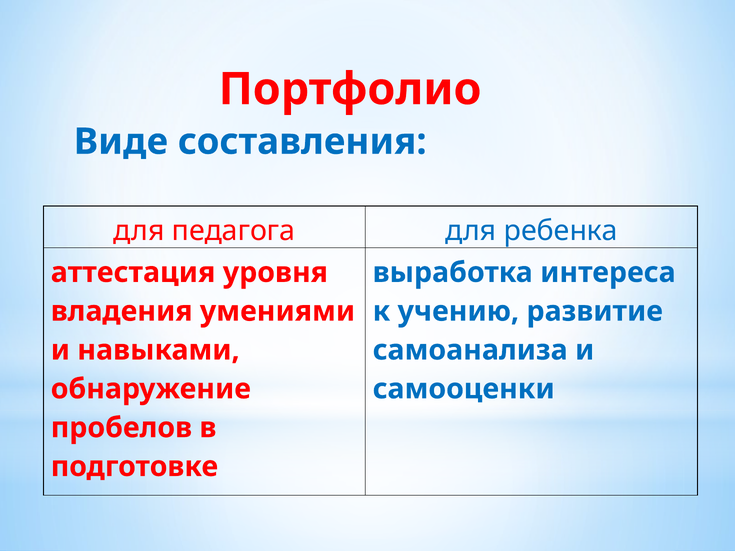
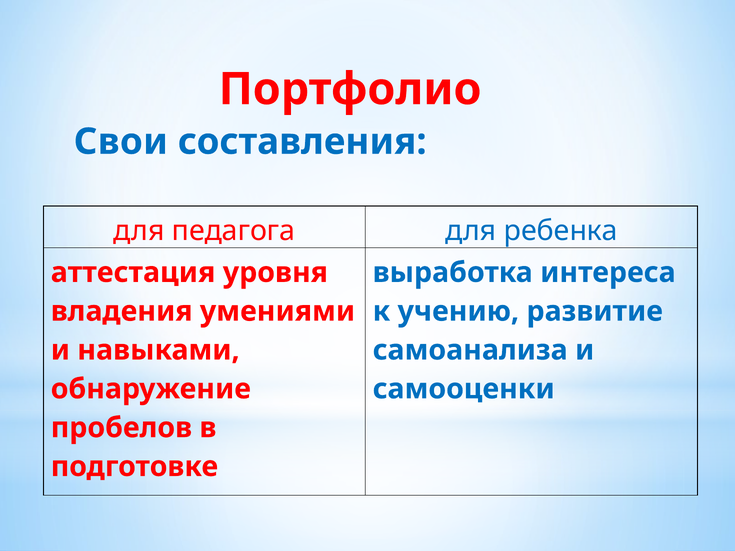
Виде: Виде -> Свои
